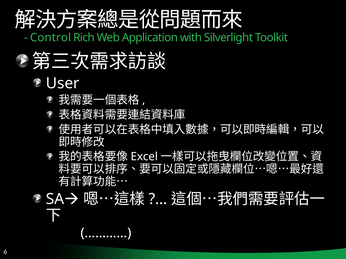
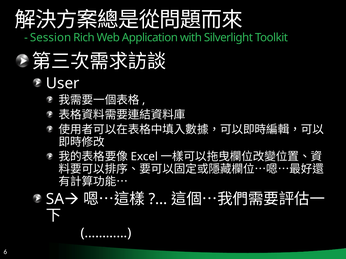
Control: Control -> Session
